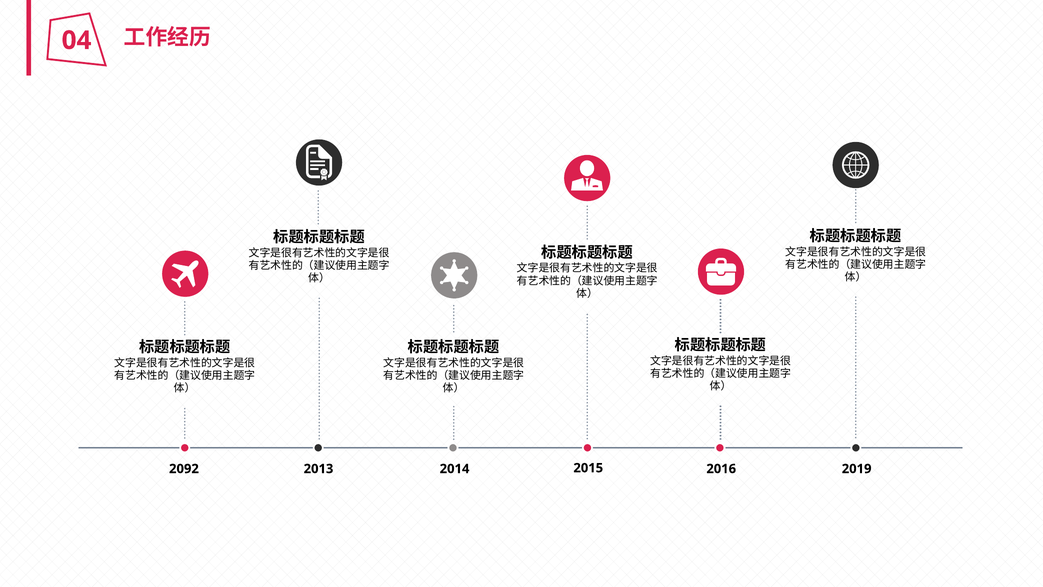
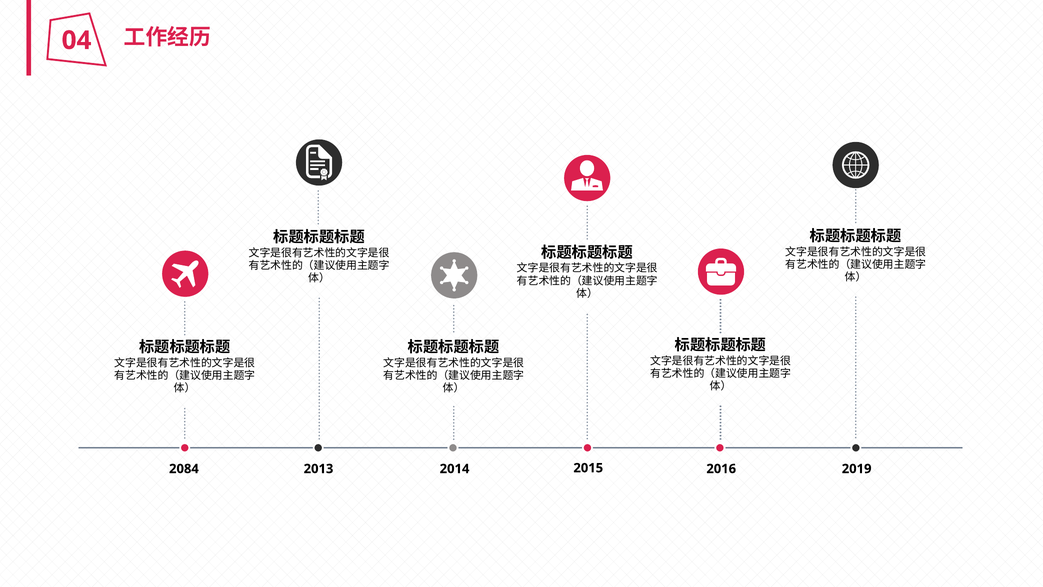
2092: 2092 -> 2084
